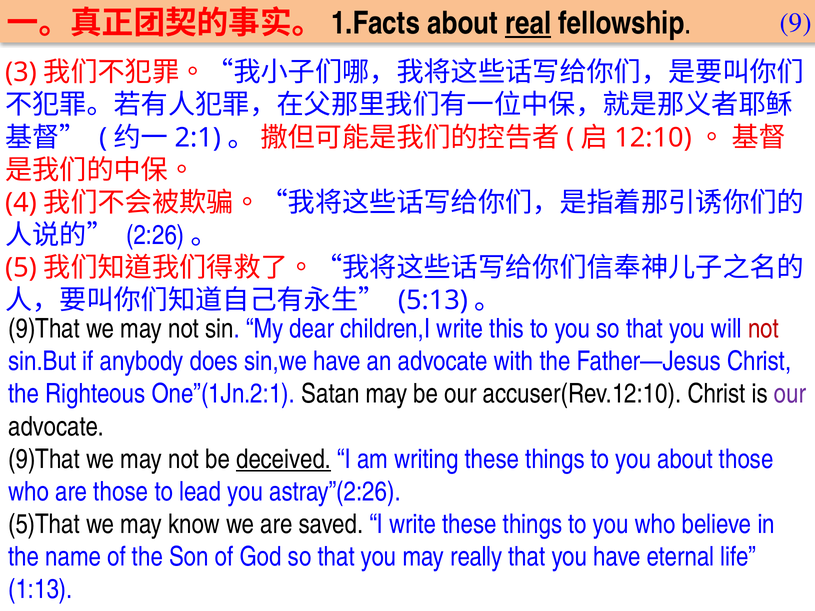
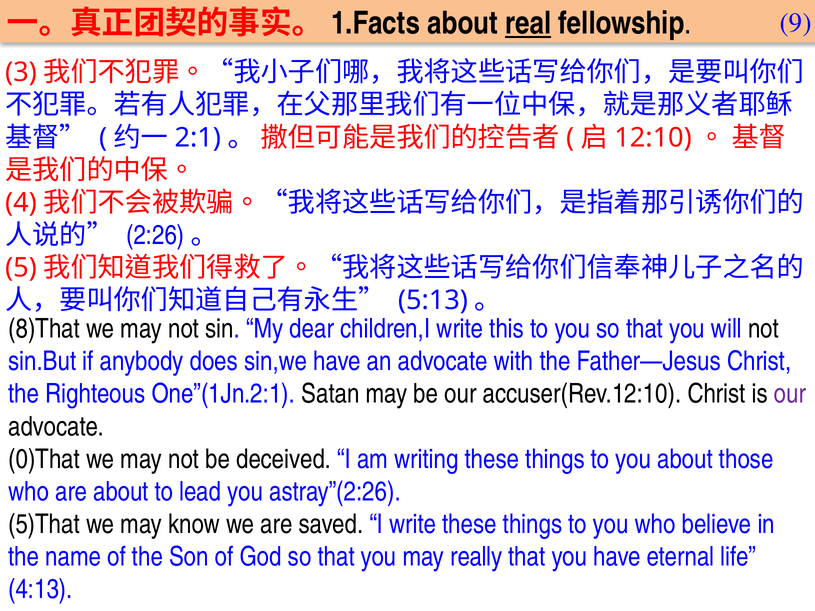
9)That at (44, 329): 9)That -> 8)That
not at (764, 329) colour: red -> black
9)That at (44, 459): 9)That -> 0)That
deceived underline: present -> none
are those: those -> about
1:13: 1:13 -> 4:13
